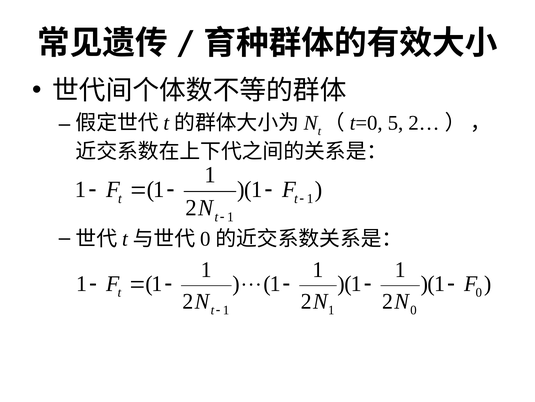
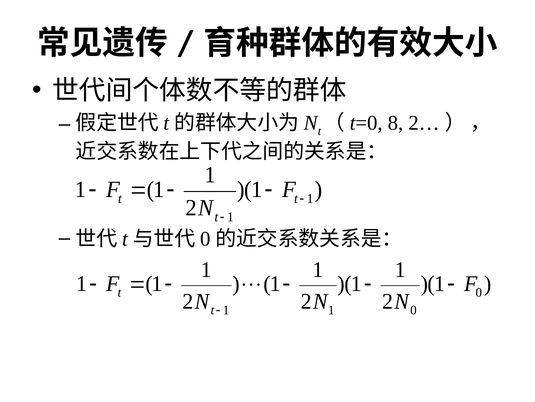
5: 5 -> 8
